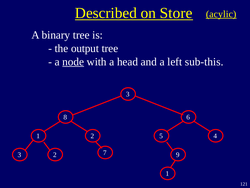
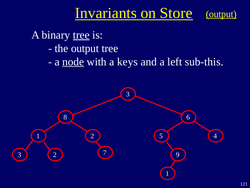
Described: Described -> Invariants
acylic at (221, 14): acylic -> output
tree at (81, 35) underline: none -> present
head: head -> keys
